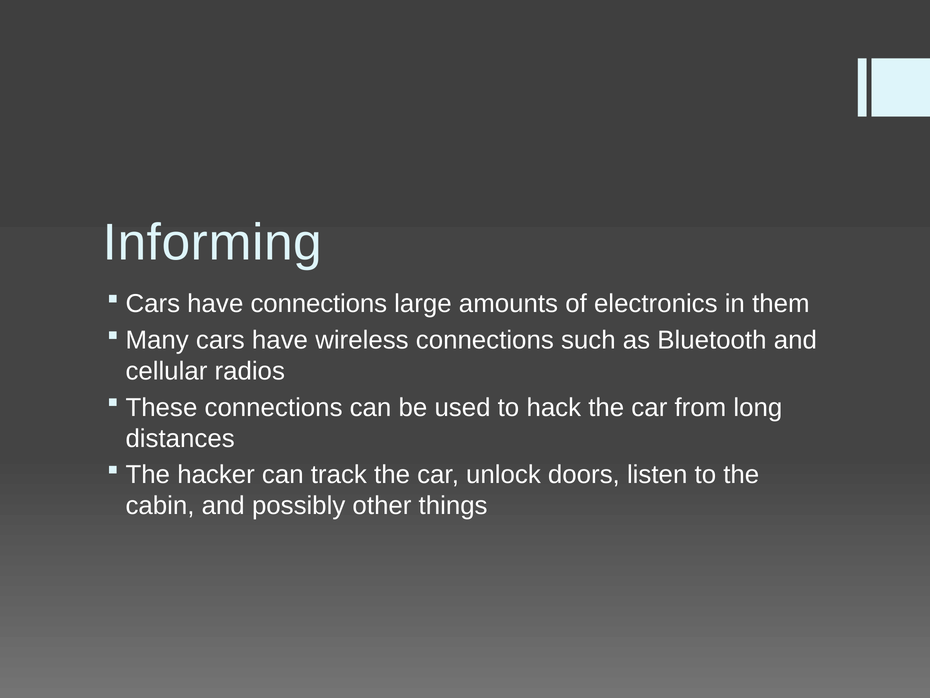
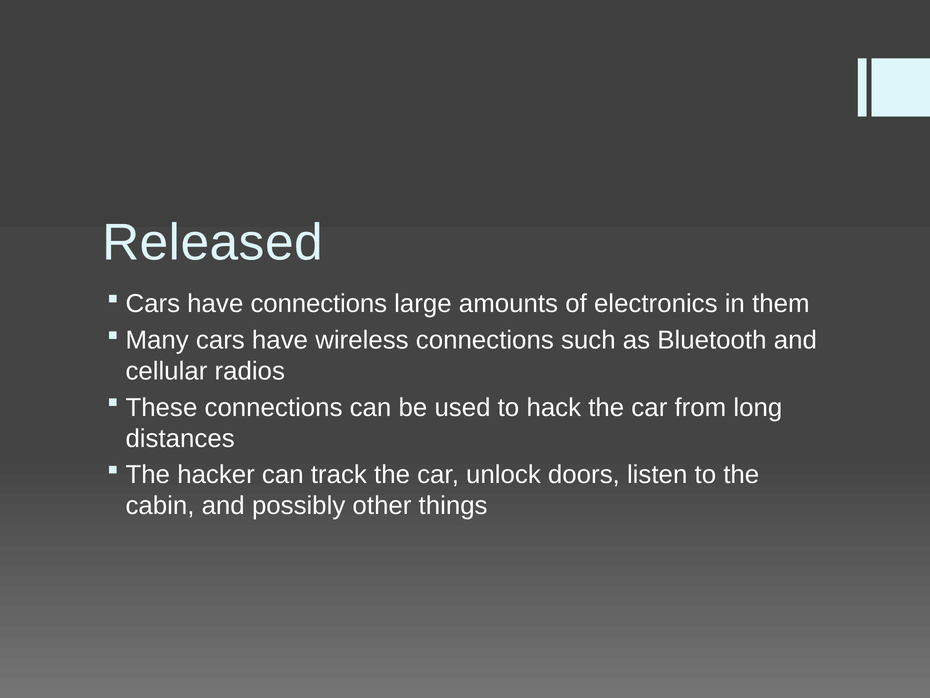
Informing: Informing -> Released
